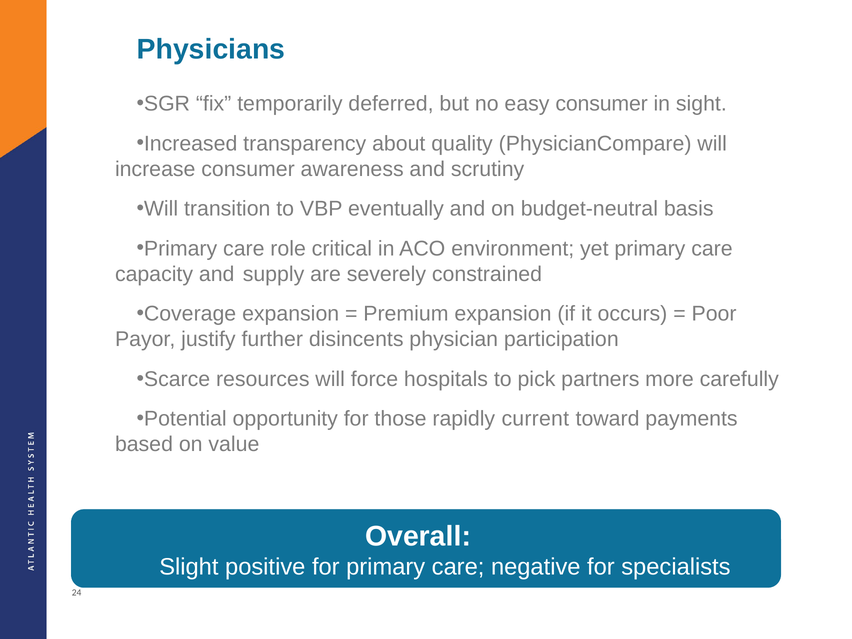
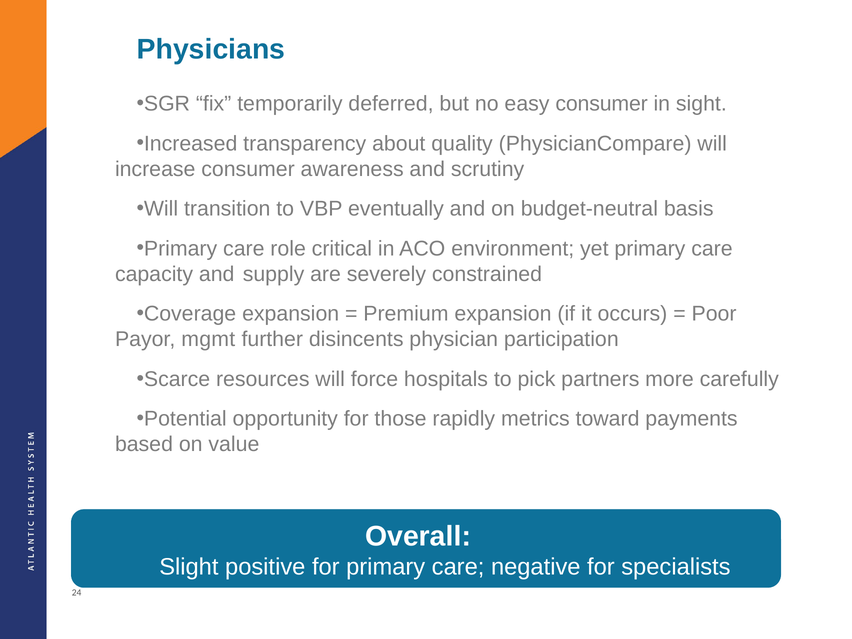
justify: justify -> mgmt
current: current -> metrics
